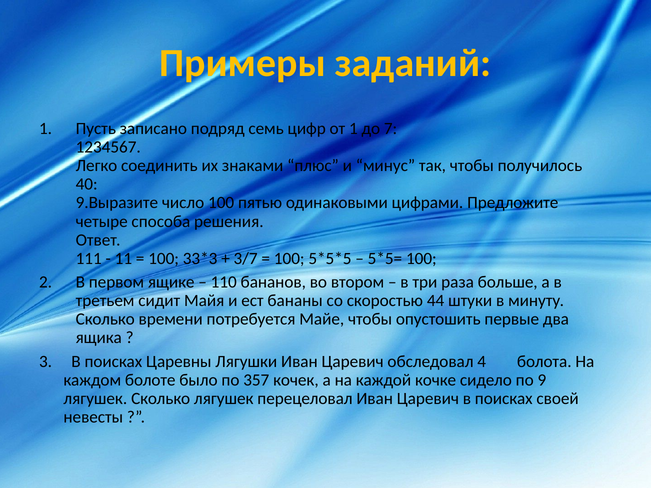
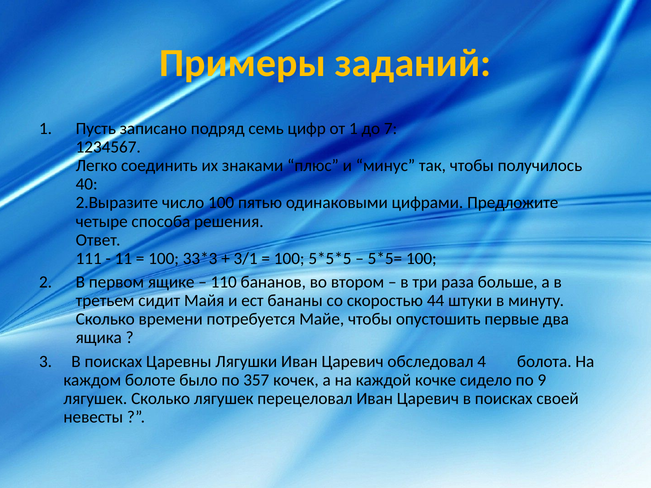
9.Выразите: 9.Выразите -> 2.Выразите
3/7: 3/7 -> 3/1
